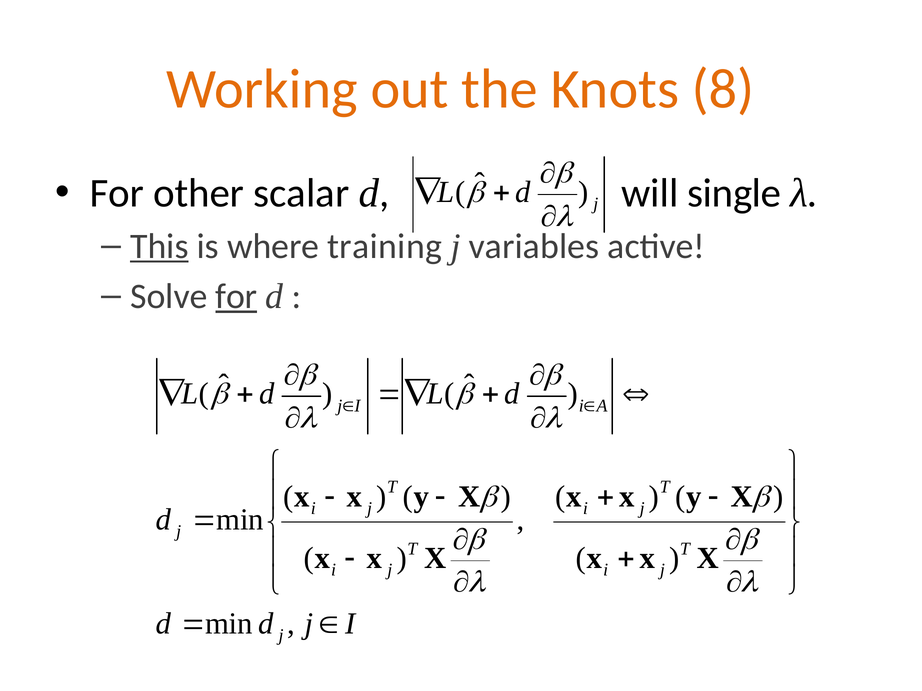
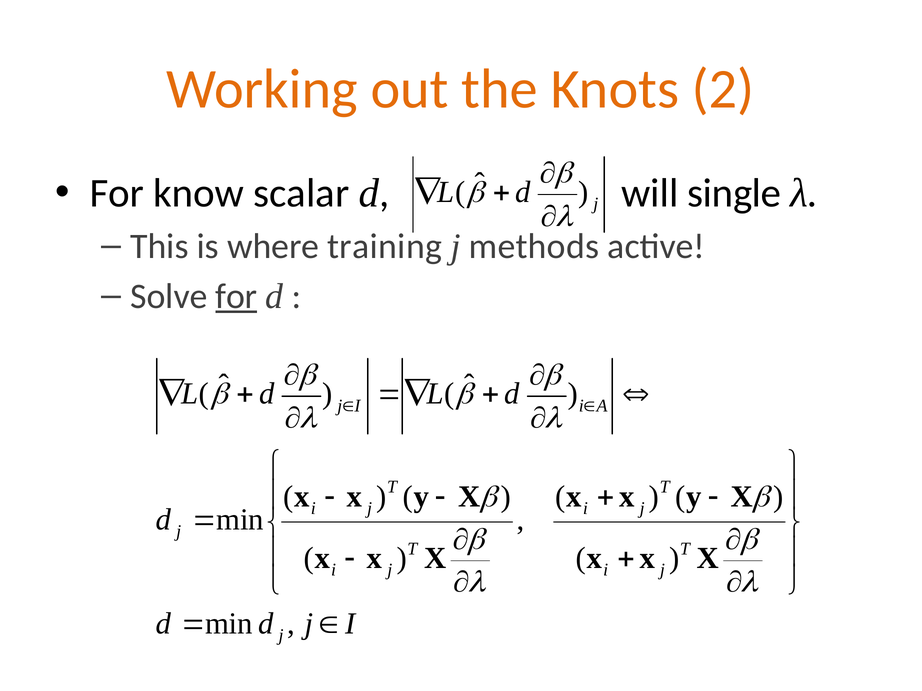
8: 8 -> 2
other: other -> know
This underline: present -> none
variables: variables -> methods
